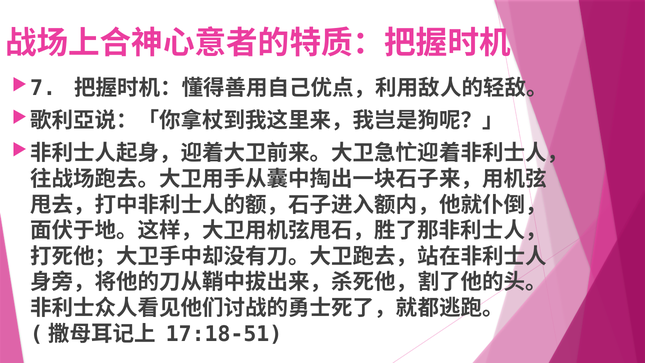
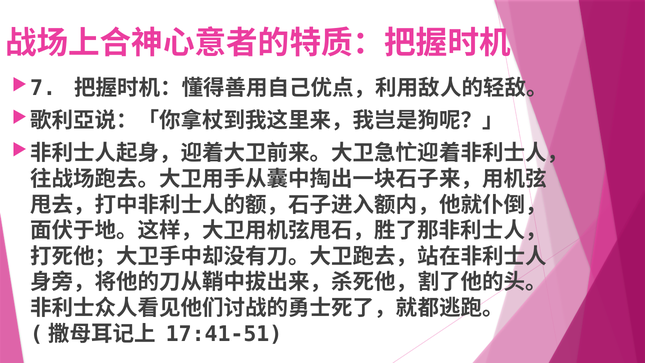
17:18-51: 17:18-51 -> 17:41-51
